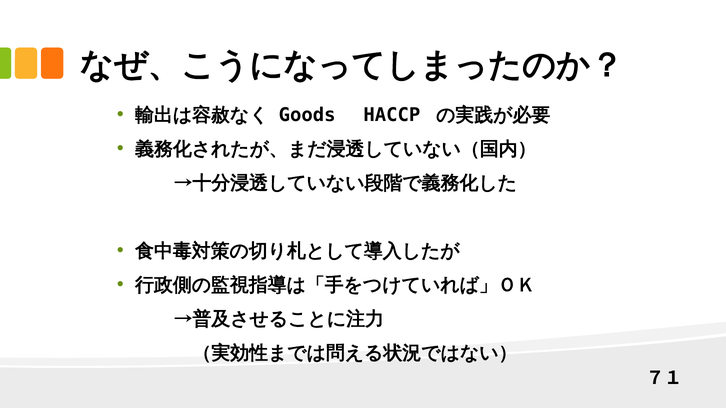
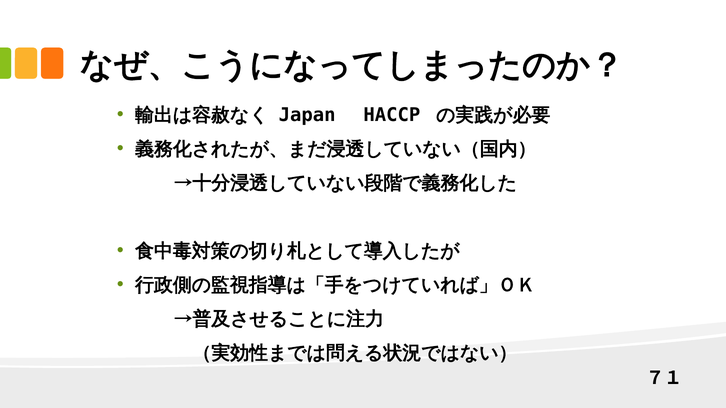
Goods: Goods -> Japan
